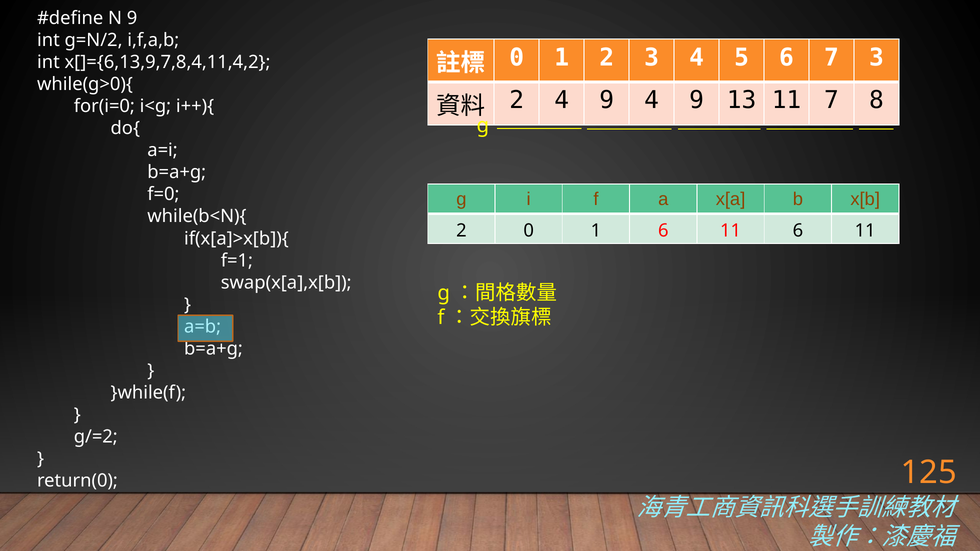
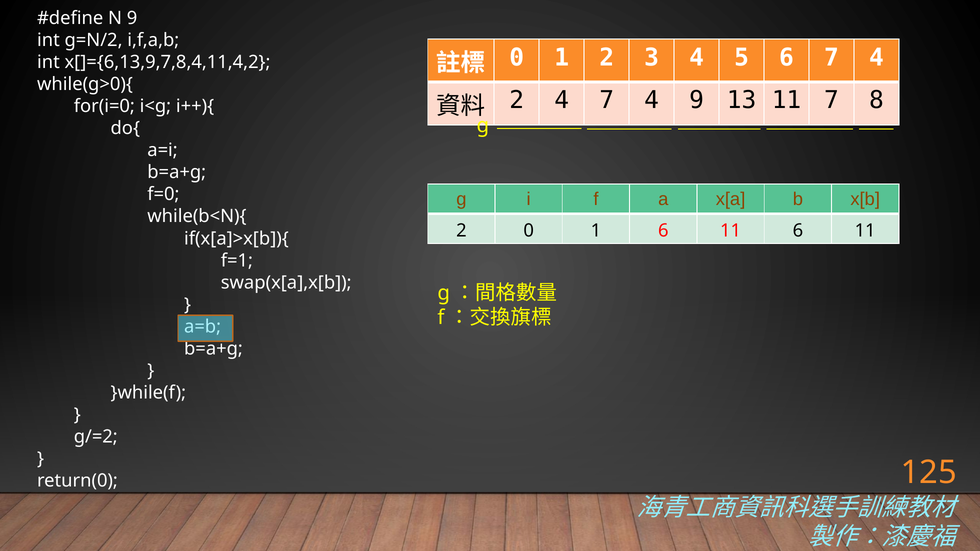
6 7 3: 3 -> 4
2 4 9: 9 -> 7
